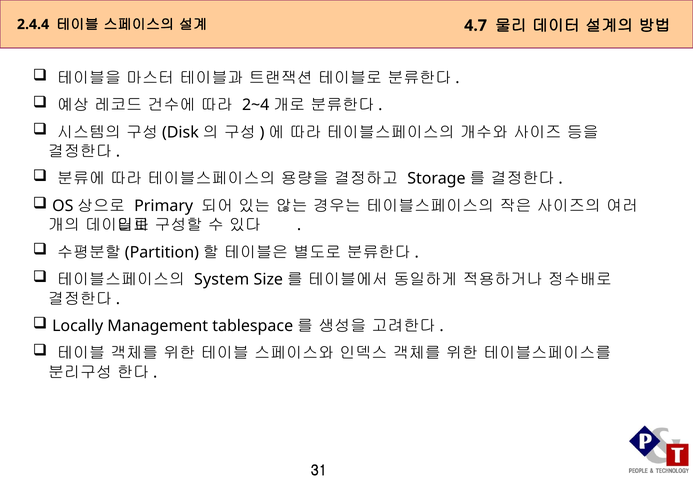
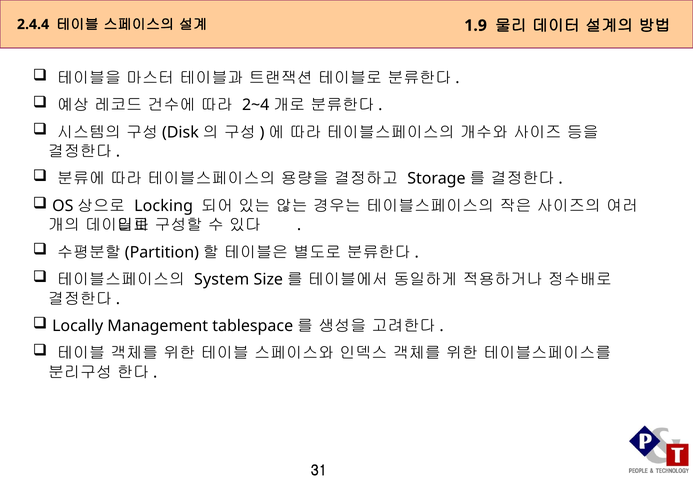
4.7: 4.7 -> 1.9
Primary: Primary -> Locking
